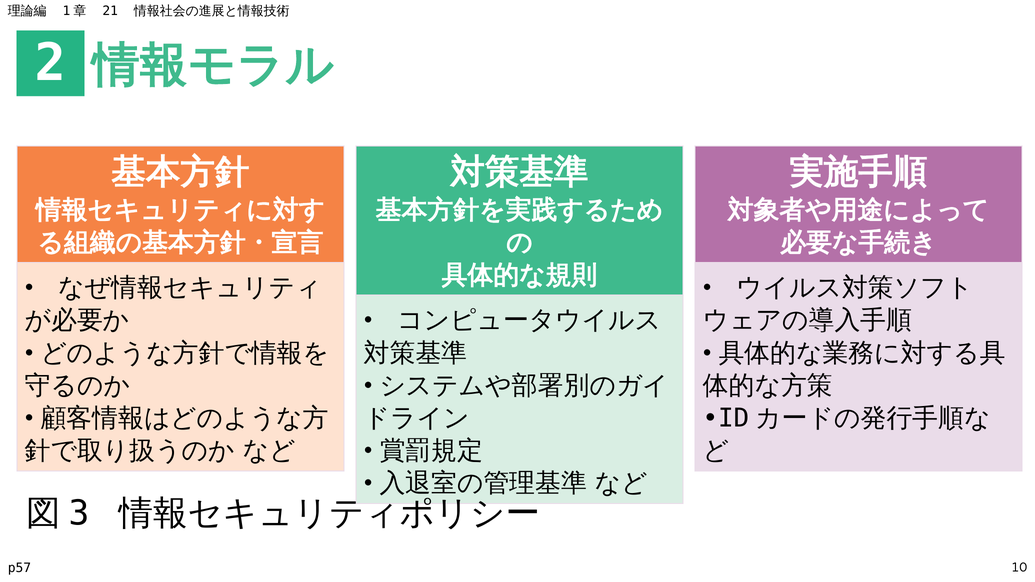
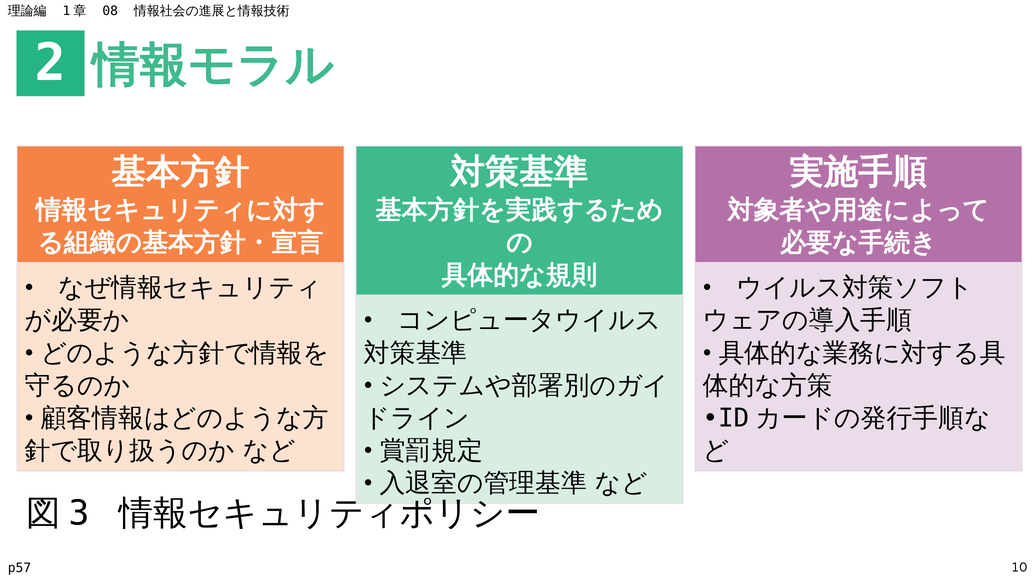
21: 21 -> 08
